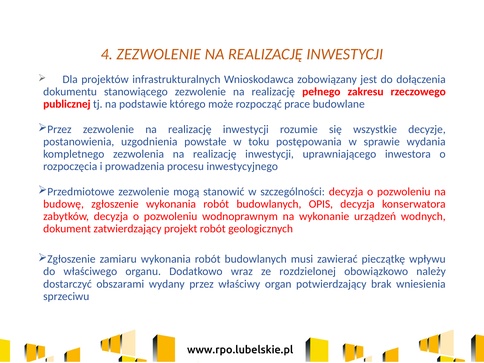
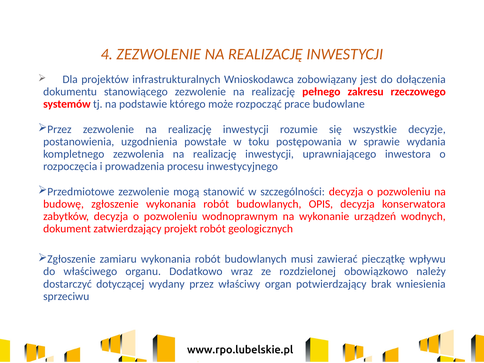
publicznej: publicznej -> systemów
obszarami: obszarami -> dotyczącej
